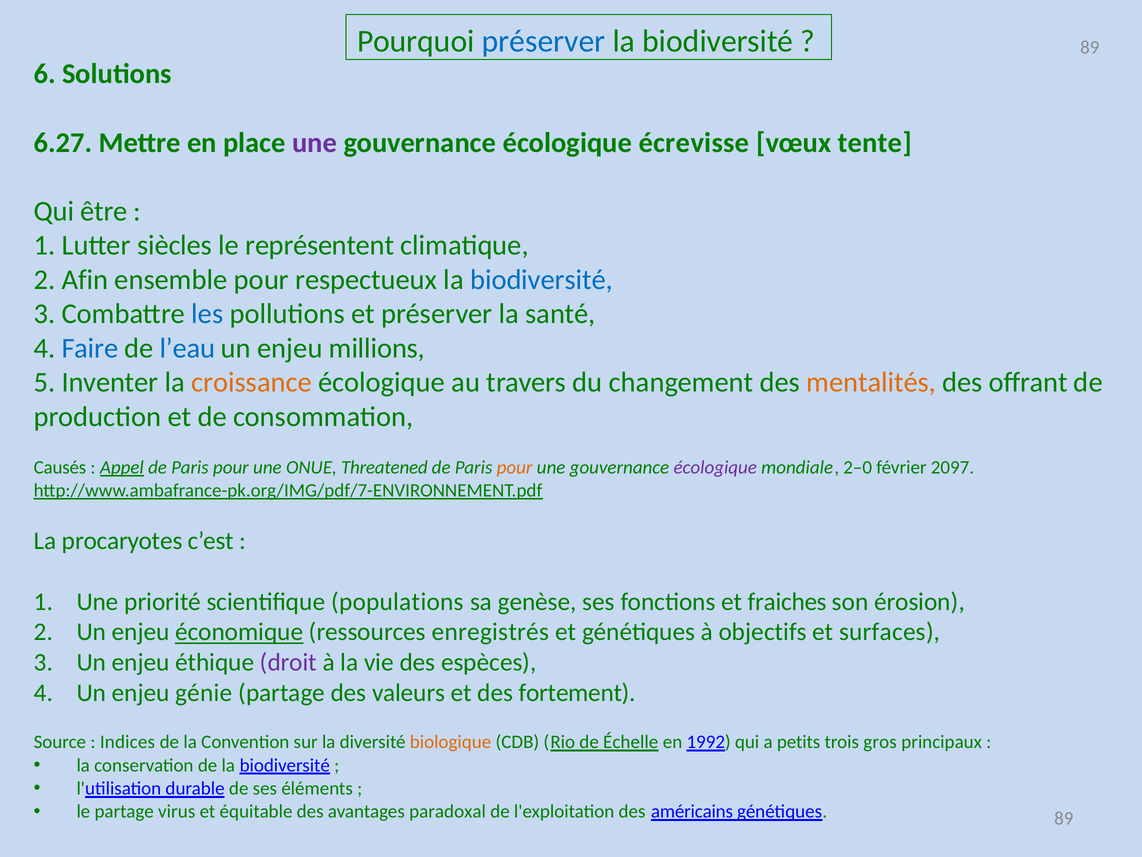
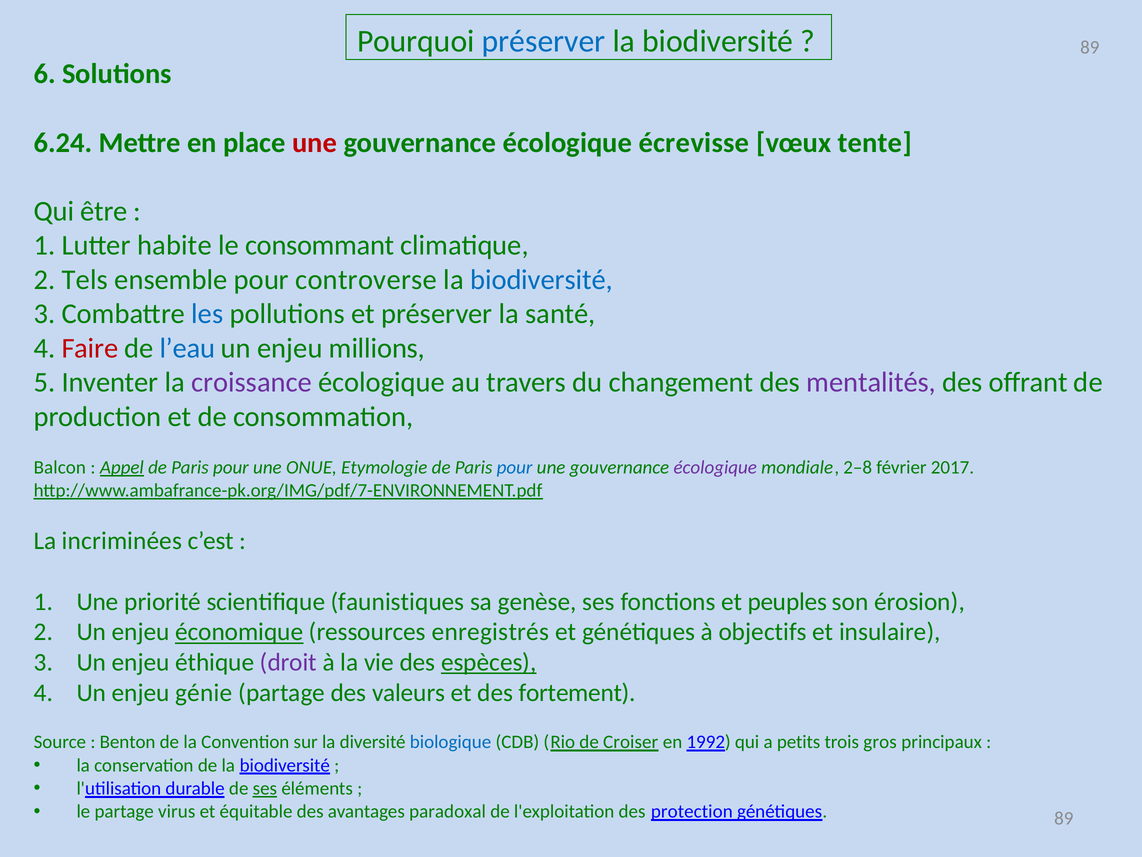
6.27: 6.27 -> 6.24
une at (315, 143) colour: purple -> red
siècles: siècles -> habite
représentent: représentent -> consommant
Afin: Afin -> Tels
respectueux: respectueux -> controverse
Faire colour: blue -> red
croissance colour: orange -> purple
mentalités colour: orange -> purple
Causés: Causés -> Balcon
Threatened: Threatened -> Etymologie
pour at (515, 467) colour: orange -> blue
2–0: 2–0 -> 2–8
2097: 2097 -> 2017
procaryotes: procaryotes -> incriminées
populations: populations -> faunistiques
fraiches: fraiches -> peuples
surfaces: surfaces -> insulaire
espèces underline: none -> present
Indices: Indices -> Benton
biologique colour: orange -> blue
Échelle: Échelle -> Croiser
ses at (265, 788) underline: none -> present
américains: américains -> protection
